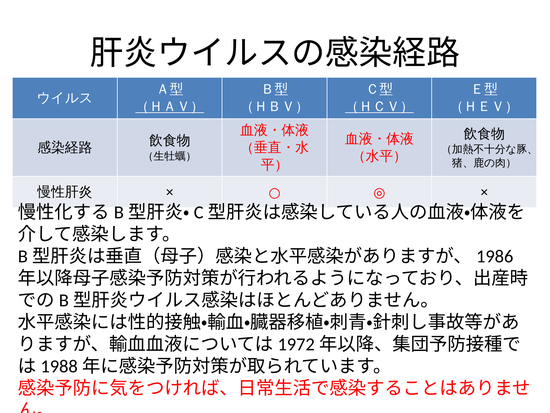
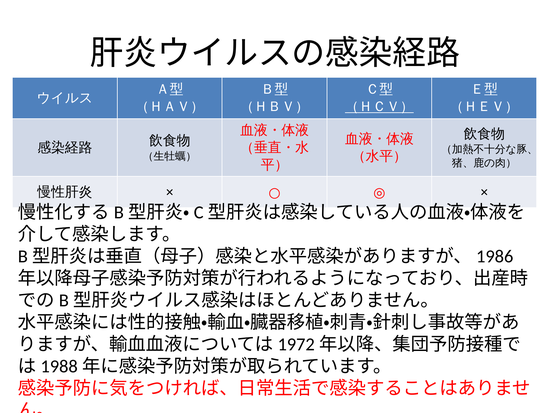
（ＨＡＶ） underline: present -> none
